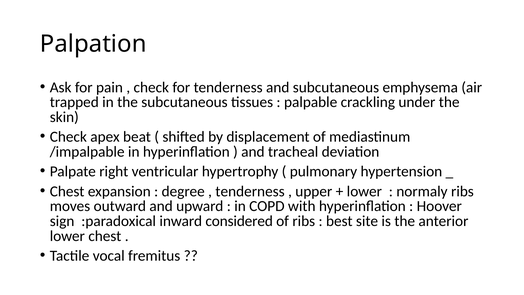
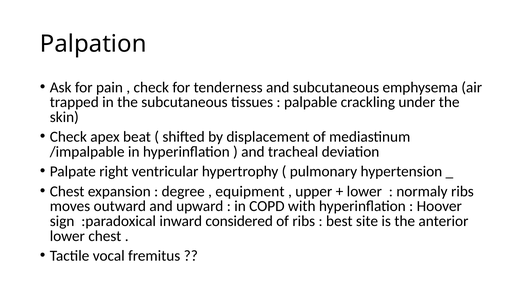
tenderness at (250, 191): tenderness -> equipment
